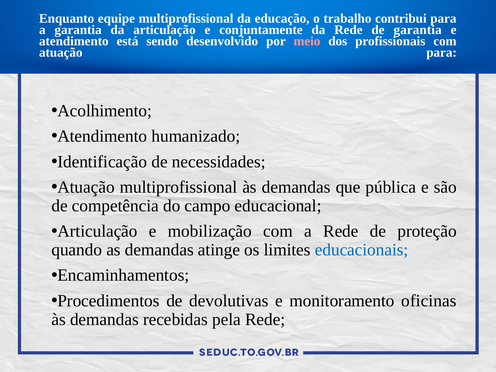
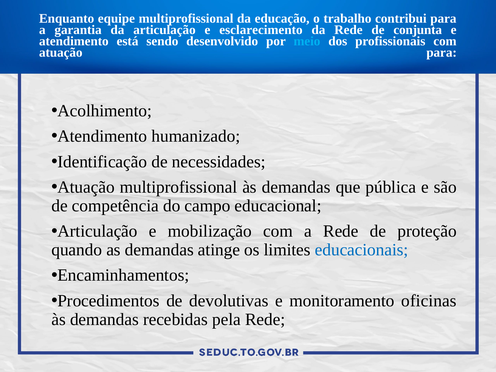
conjuntamente: conjuntamente -> esclarecimento
de garantia: garantia -> conjunta
meio colour: pink -> light blue
